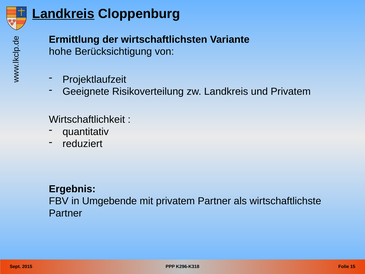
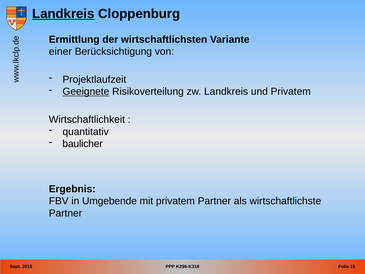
hohe: hohe -> einer
Geeignete underline: none -> present
reduziert: reduziert -> baulicher
